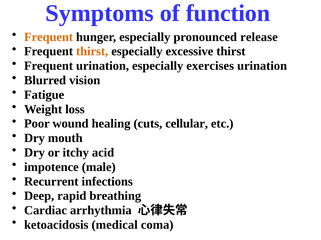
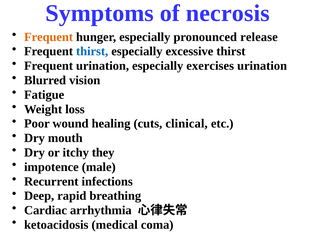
function: function -> necrosis
thirst at (92, 52) colour: orange -> blue
cellular: cellular -> clinical
acid: acid -> they
